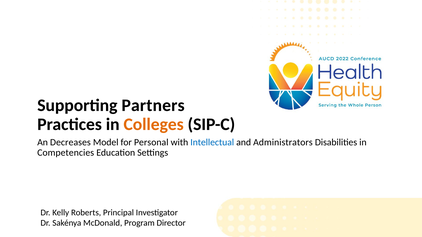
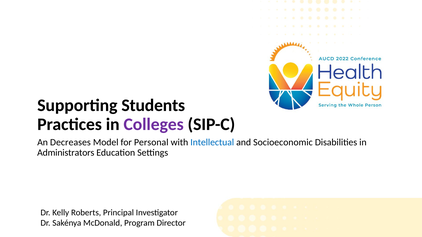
Partners: Partners -> Students
Colleges colour: orange -> purple
Administrators: Administrators -> Socioeconomic
Competencies: Competencies -> Administrators
